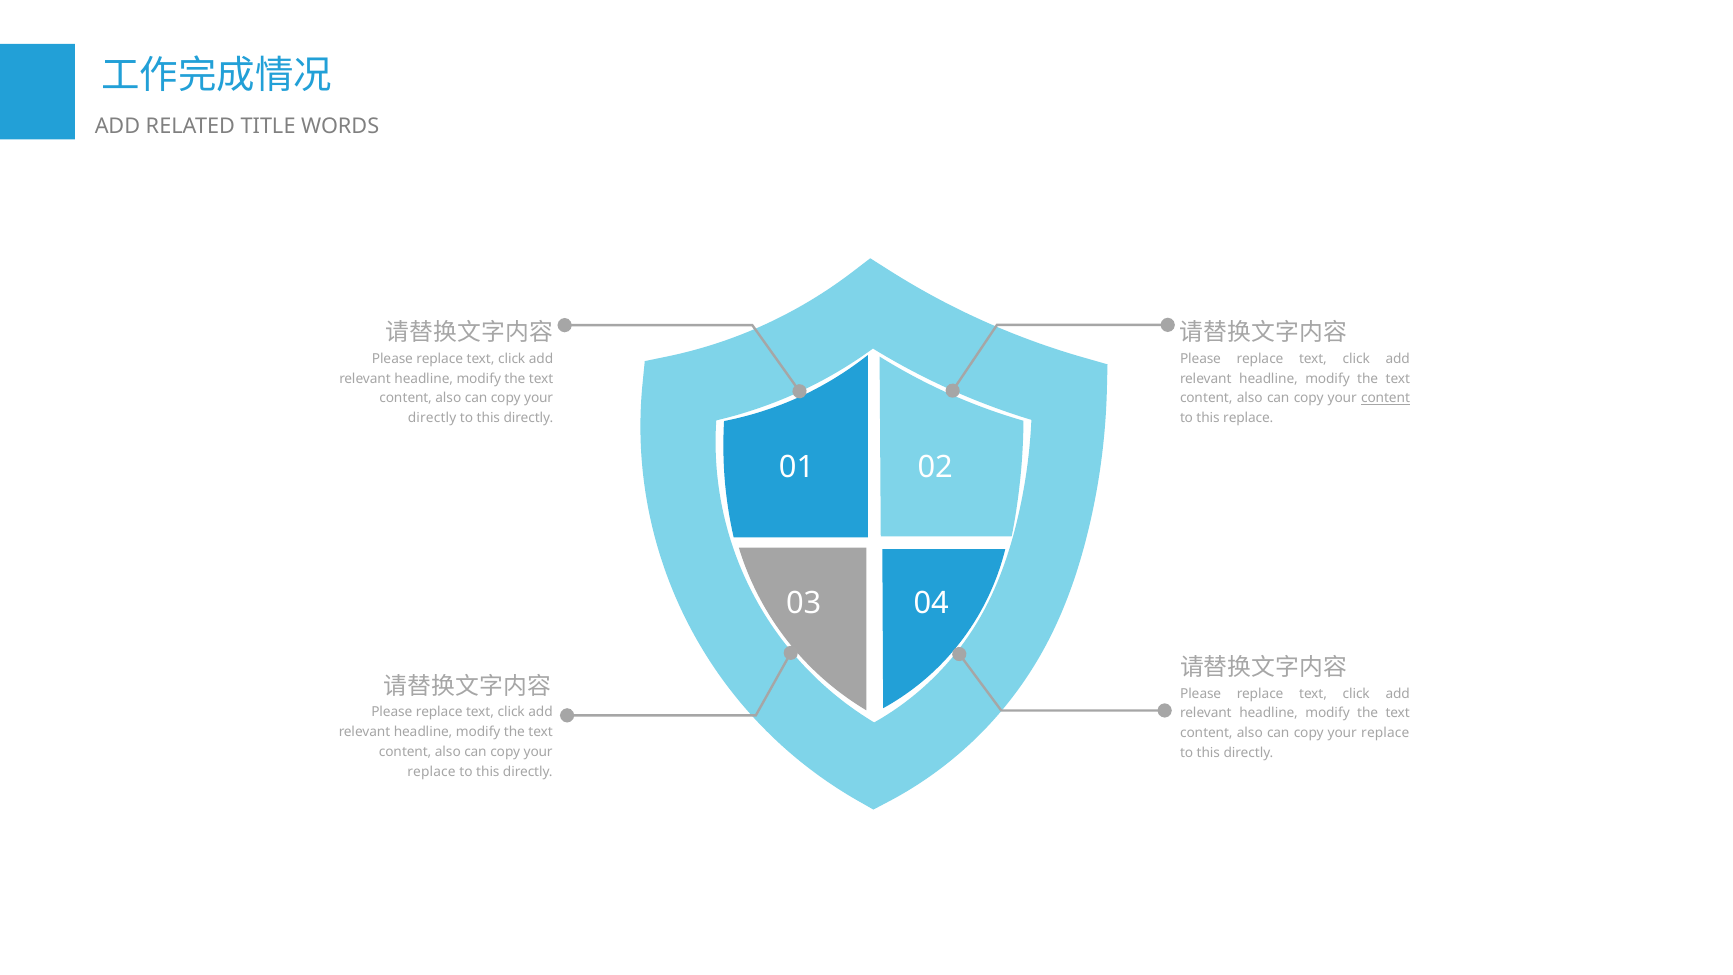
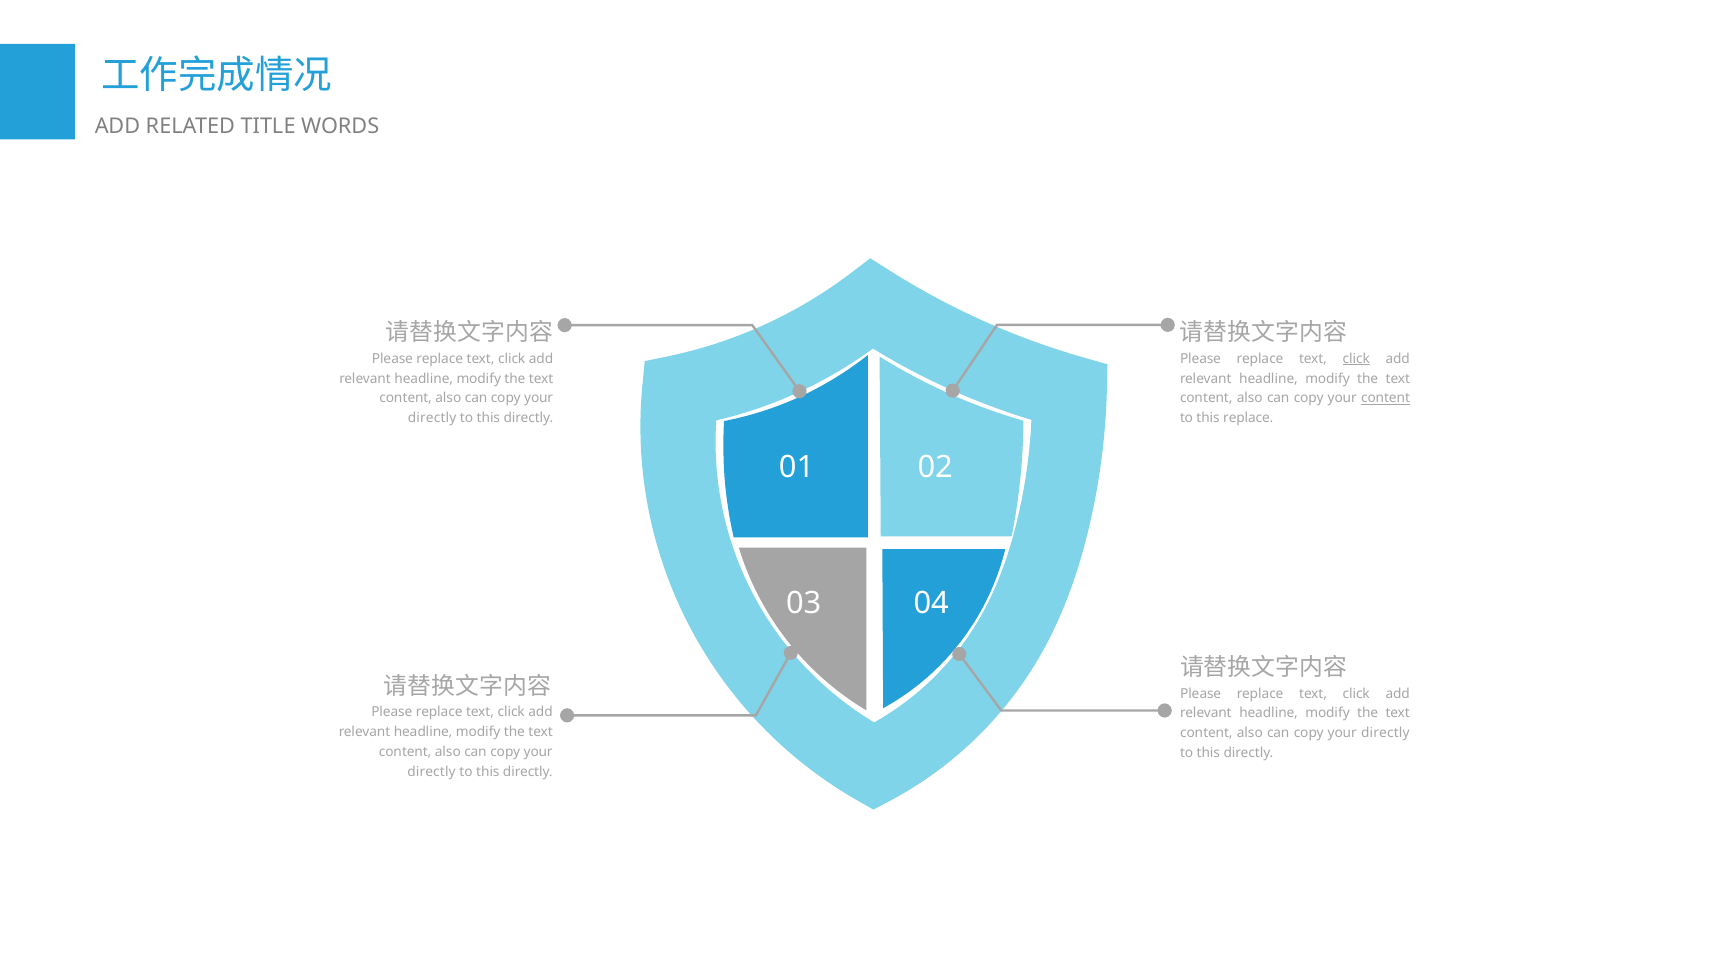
click at (1356, 359) underline: none -> present
replace at (1385, 733): replace -> directly
replace at (432, 772): replace -> directly
